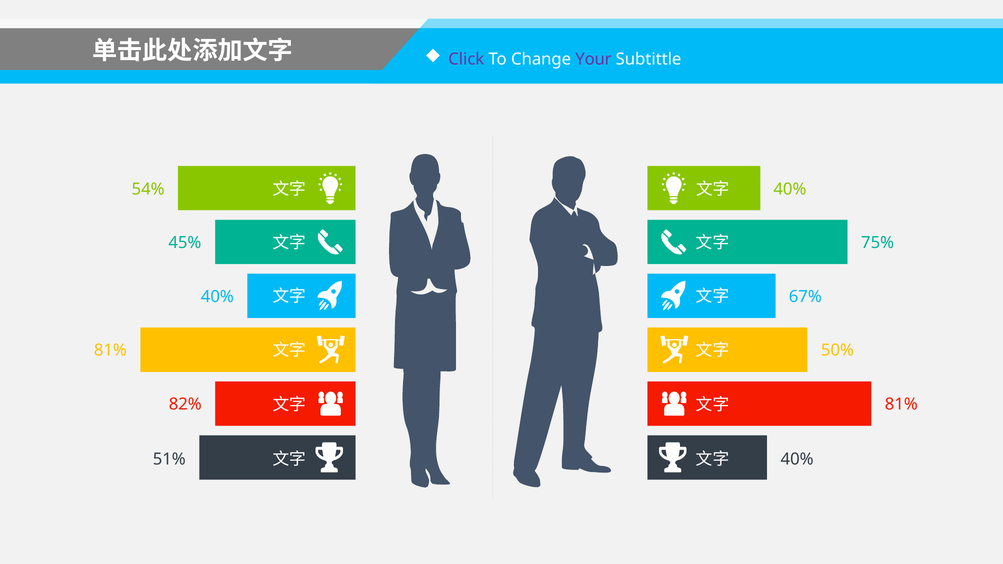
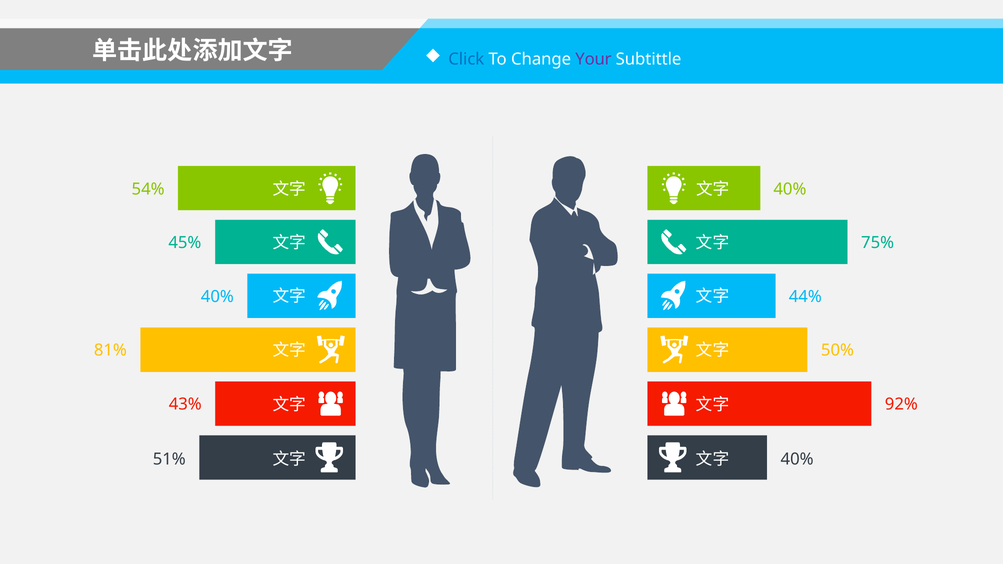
Click colour: purple -> blue
67%: 67% -> 44%
82%: 82% -> 43%
81% at (901, 405): 81% -> 92%
